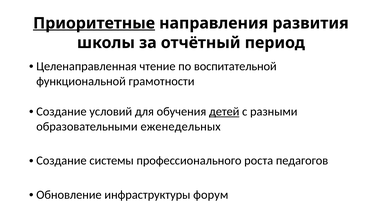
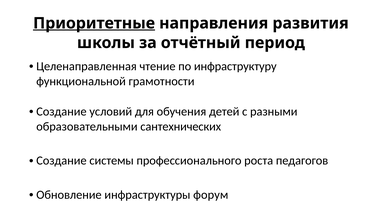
воспитательной: воспитательной -> инфраструктуру
детей underline: present -> none
еженедельных: еженедельных -> сантехнических
